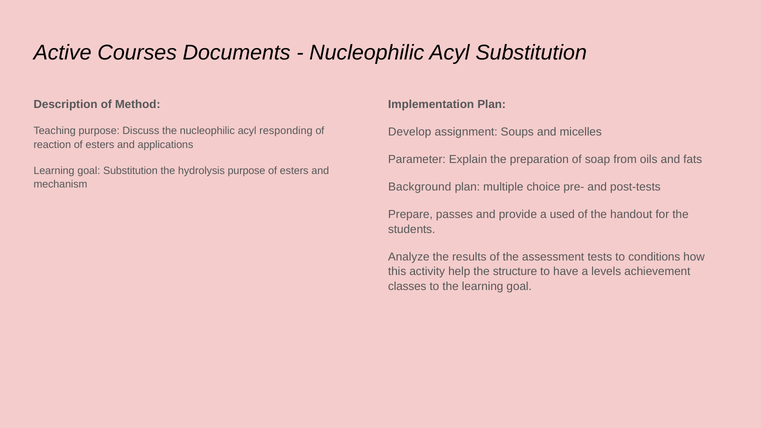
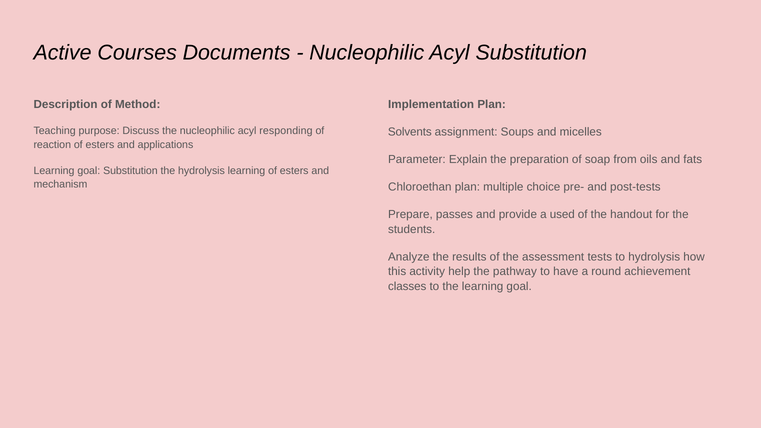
Develop: Develop -> Solvents
hydrolysis purpose: purpose -> learning
Background: Background -> Chloroethan
to conditions: conditions -> hydrolysis
structure: structure -> pathway
levels: levels -> round
